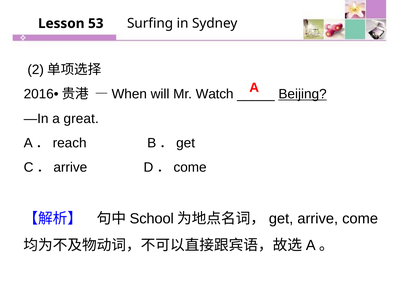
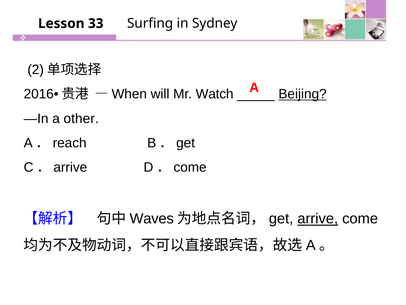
53: 53 -> 33
great: great -> other
School: School -> Waves
arrive underline: none -> present
